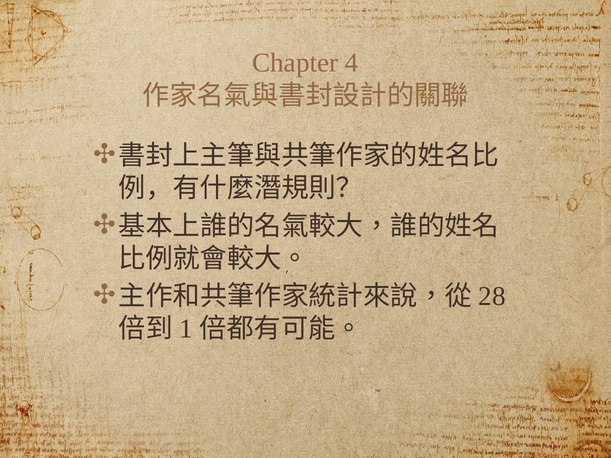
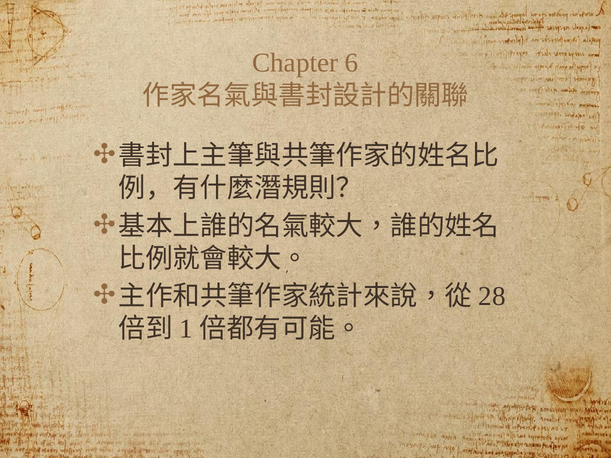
4: 4 -> 6
